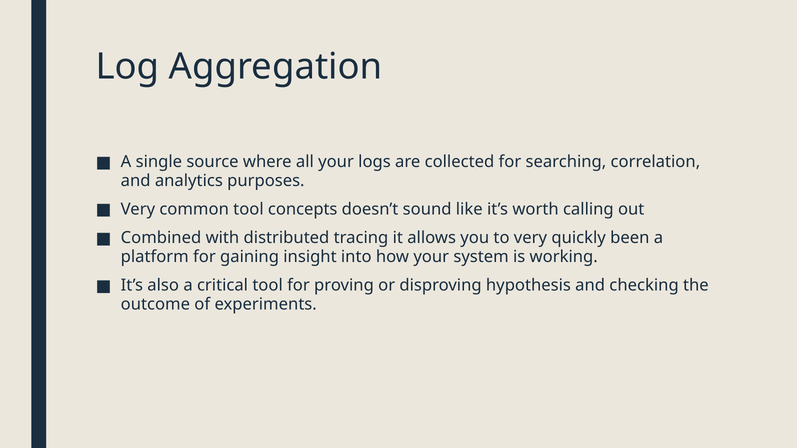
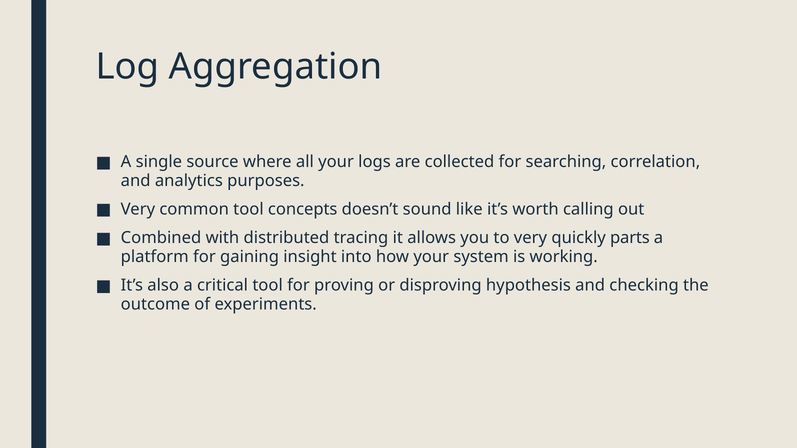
been: been -> parts
